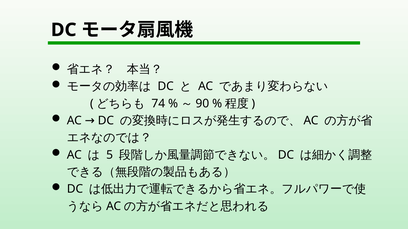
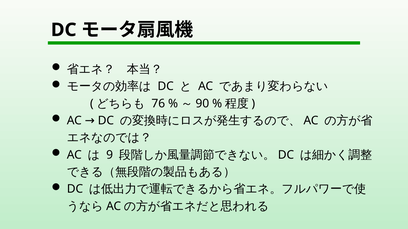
74: 74 -> 76
5: 5 -> 9
